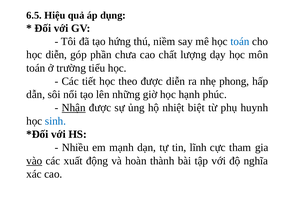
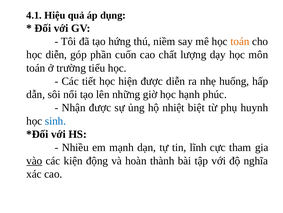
6.5: 6.5 -> 4.1
toán at (240, 41) colour: blue -> orange
chưa: chưa -> cuốn
theo: theo -> hiện
phong: phong -> huống
Nhận underline: present -> none
xuất: xuất -> kiện
